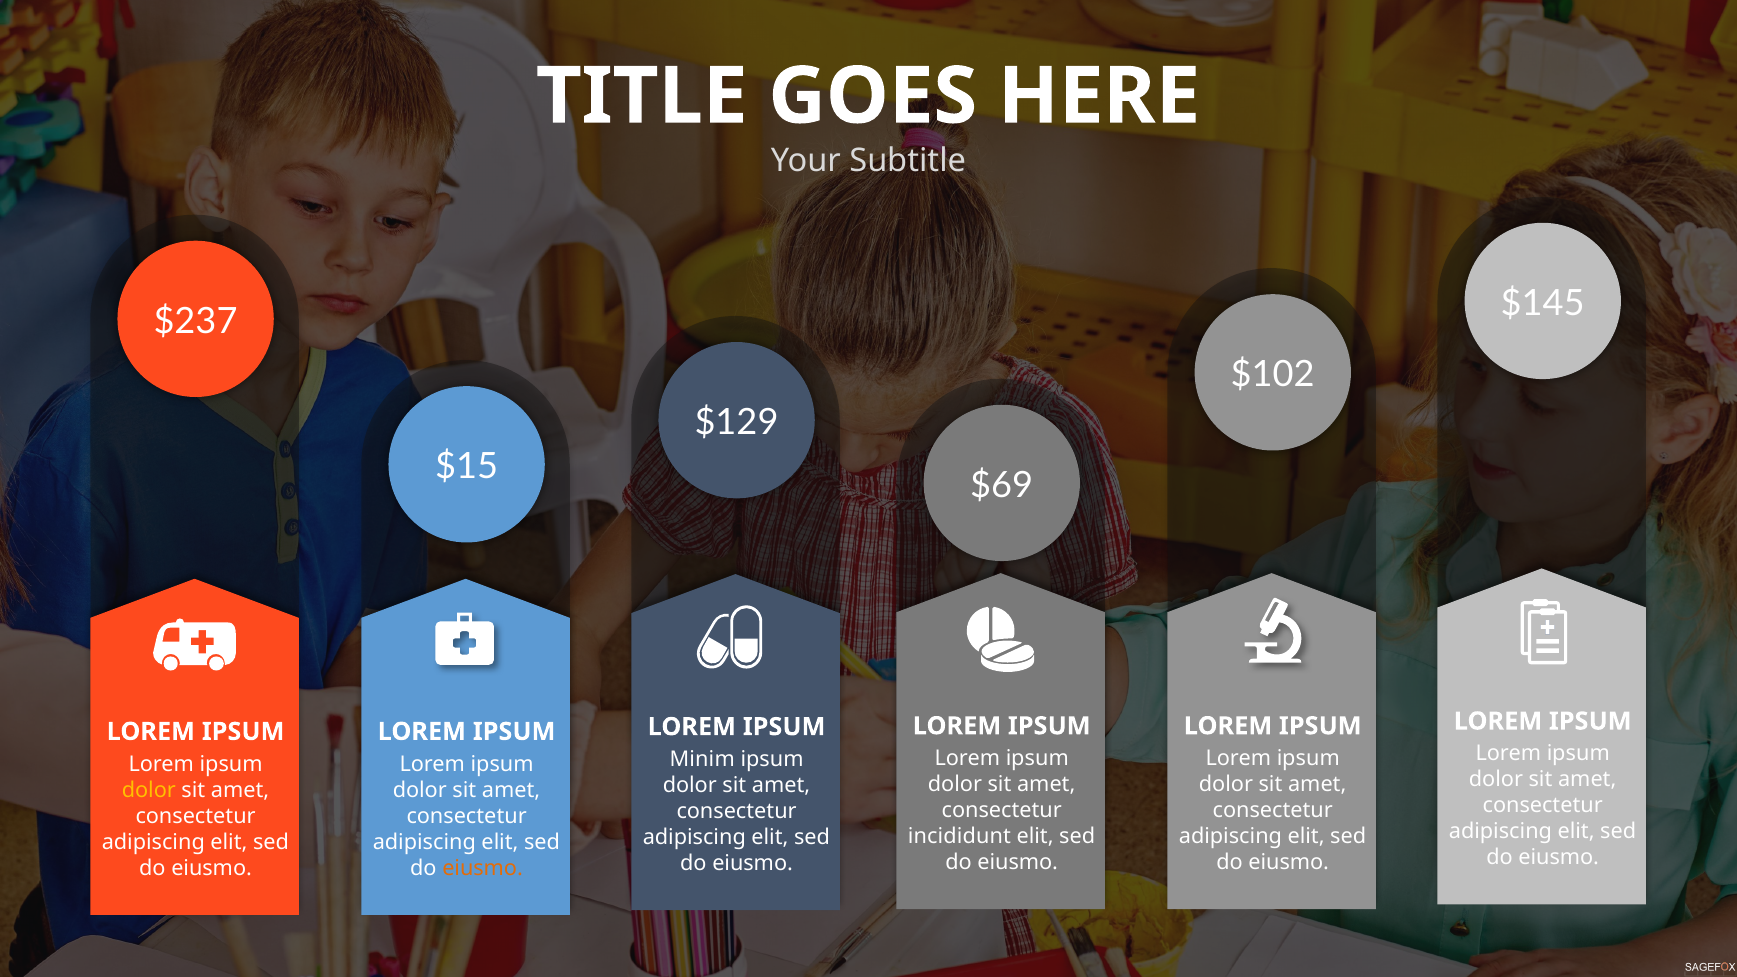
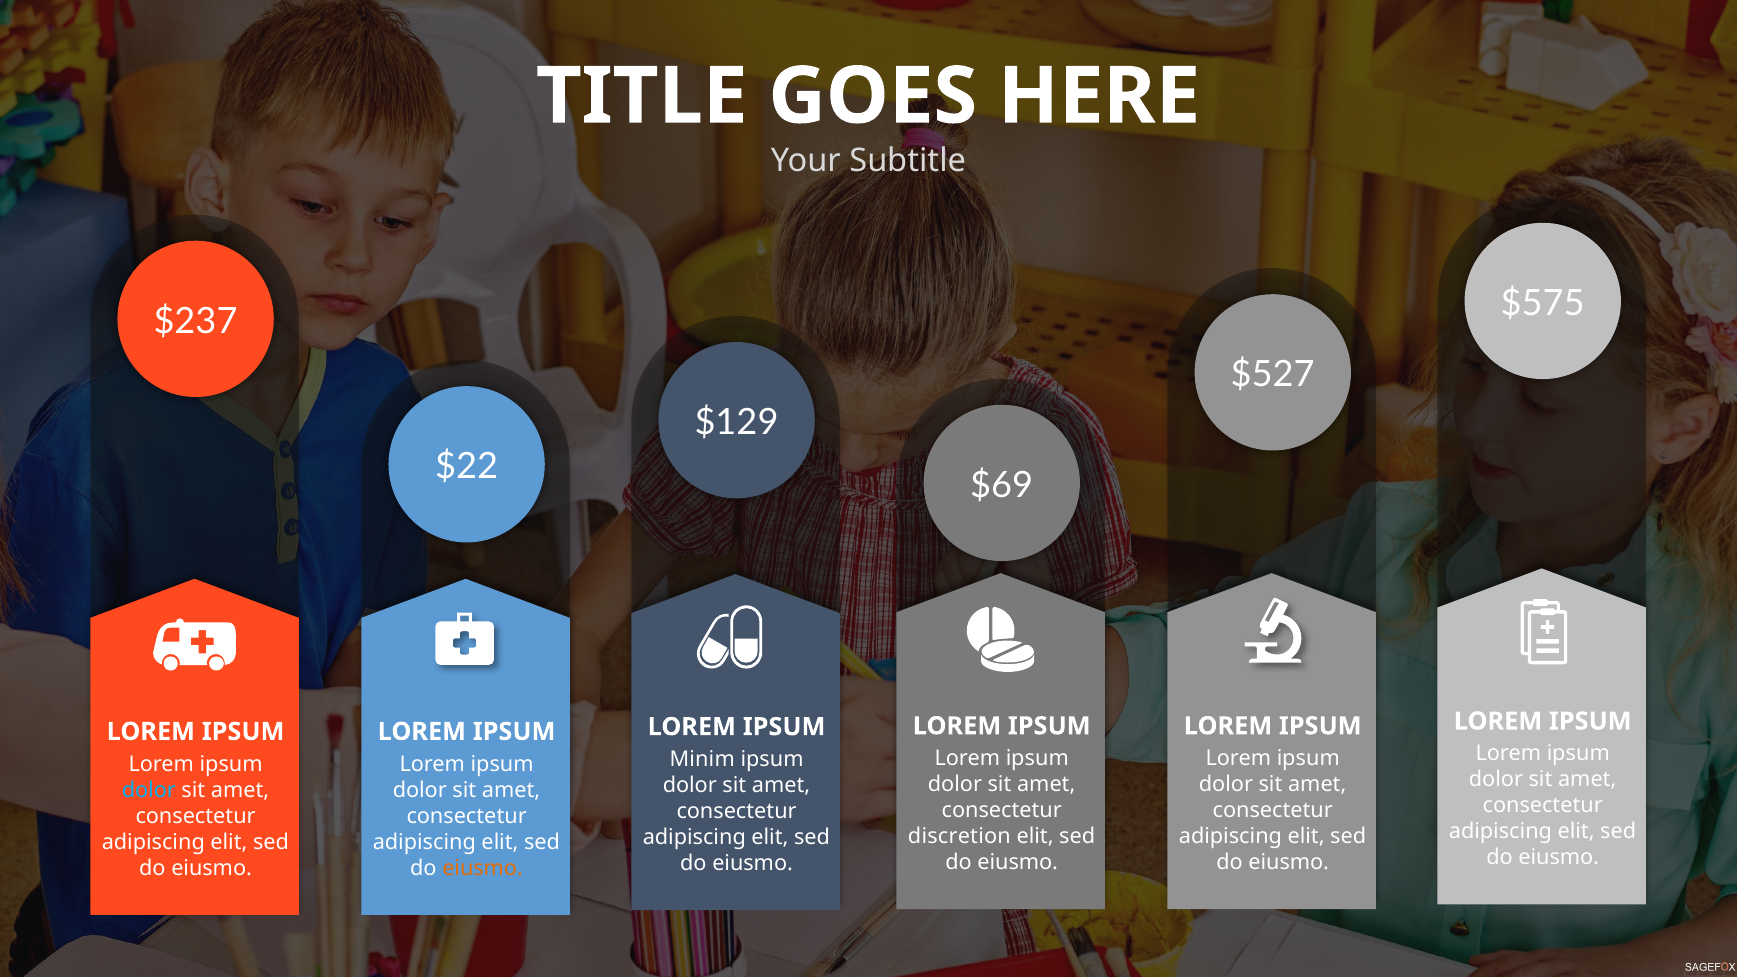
$145: $145 -> $575
$102: $102 -> $527
$15: $15 -> $22
dolor at (149, 790) colour: yellow -> light blue
incididunt: incididunt -> discretion
